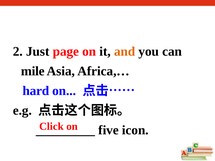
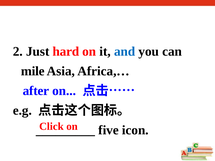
page: page -> hard
and colour: orange -> blue
hard: hard -> after
